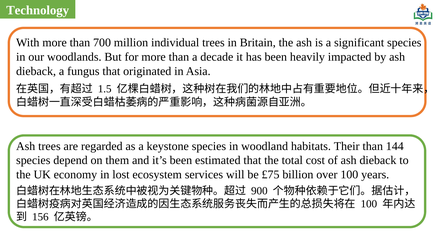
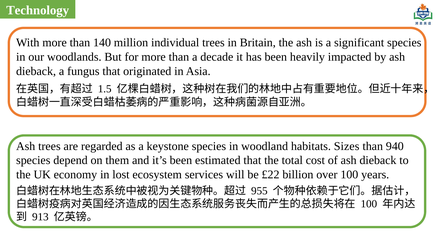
700: 700 -> 140
Their: Their -> Sizes
144: 144 -> 940
£75: £75 -> £22
900: 900 -> 955
156: 156 -> 913
